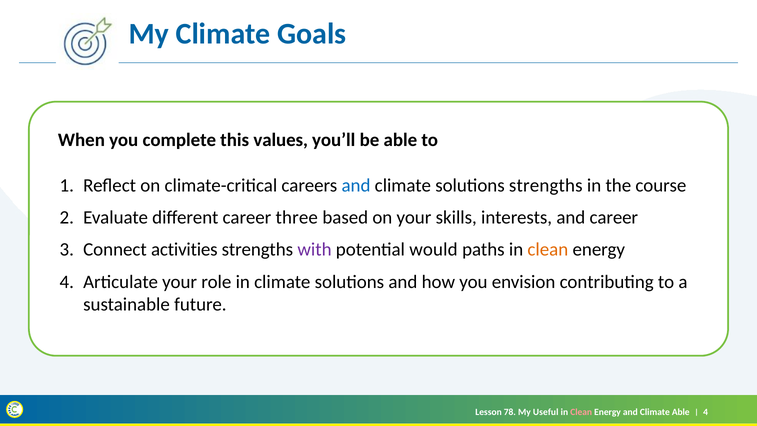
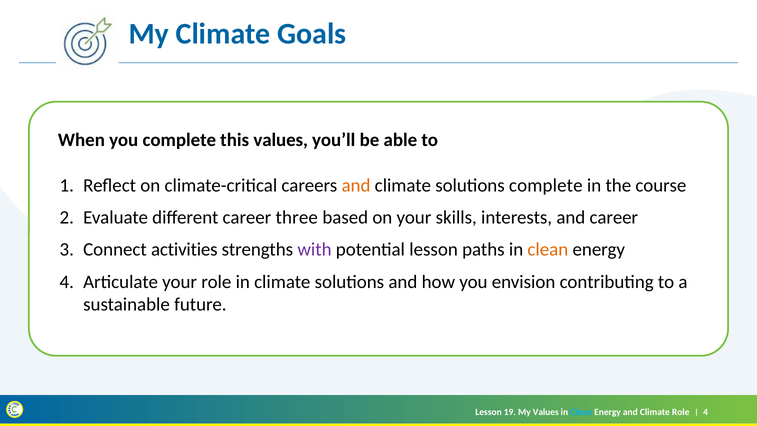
and at (356, 185) colour: blue -> orange
solutions strengths: strengths -> complete
potential would: would -> lesson
78: 78 -> 19
My Useful: Useful -> Values
Clean at (581, 412) colour: pink -> light blue
Climate Able: Able -> Role
